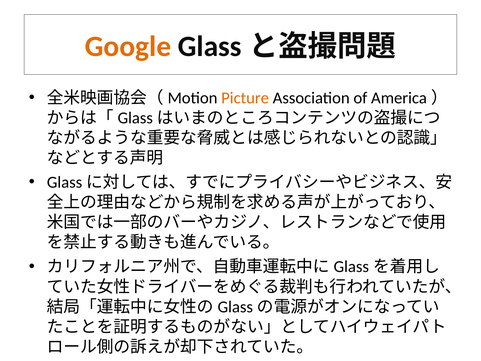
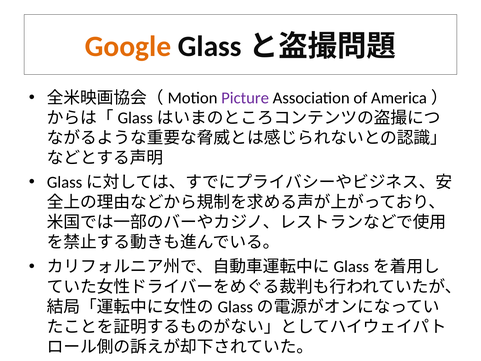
Picture colour: orange -> purple
